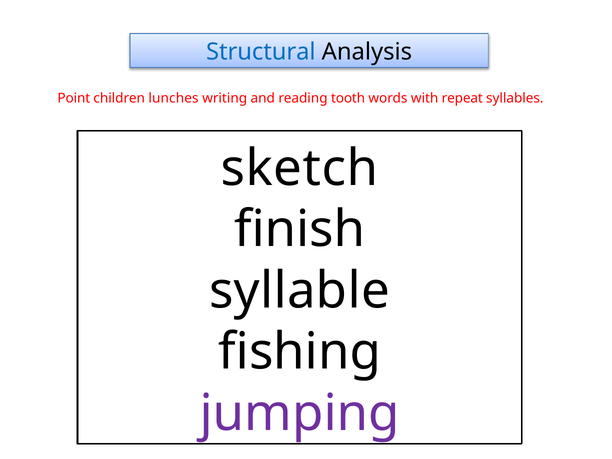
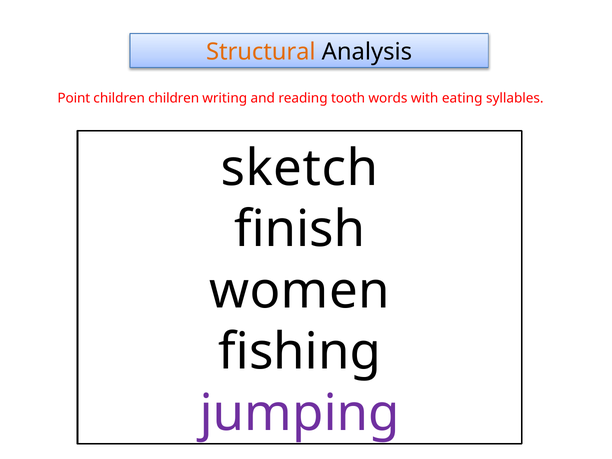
Structural colour: blue -> orange
children lunches: lunches -> children
repeat: repeat -> eating
syllable: syllable -> women
